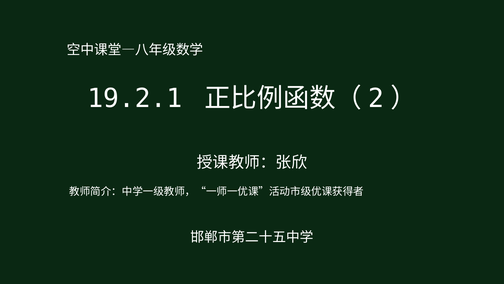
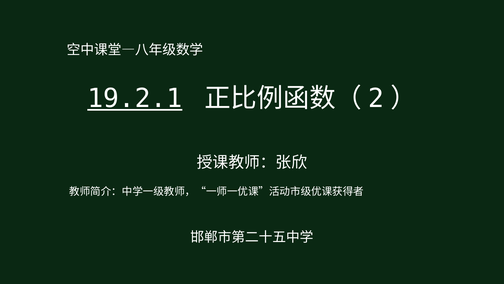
19.2.1 underline: none -> present
